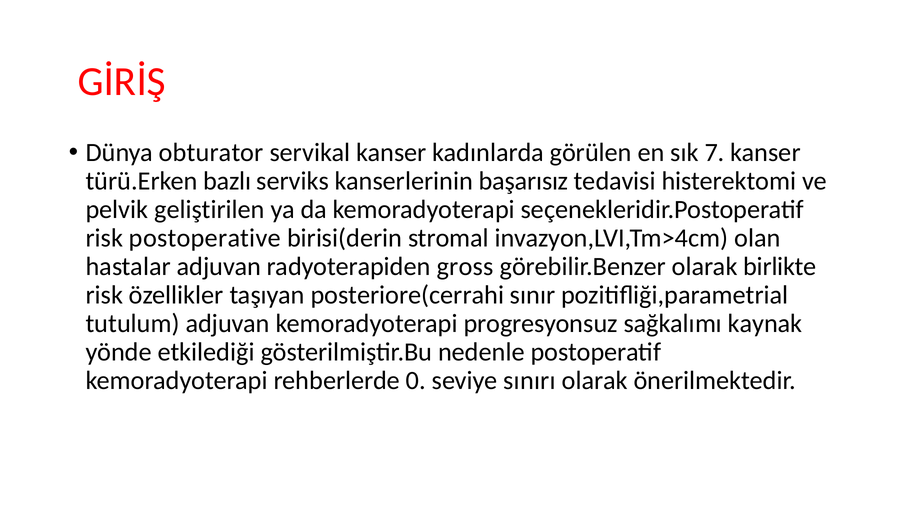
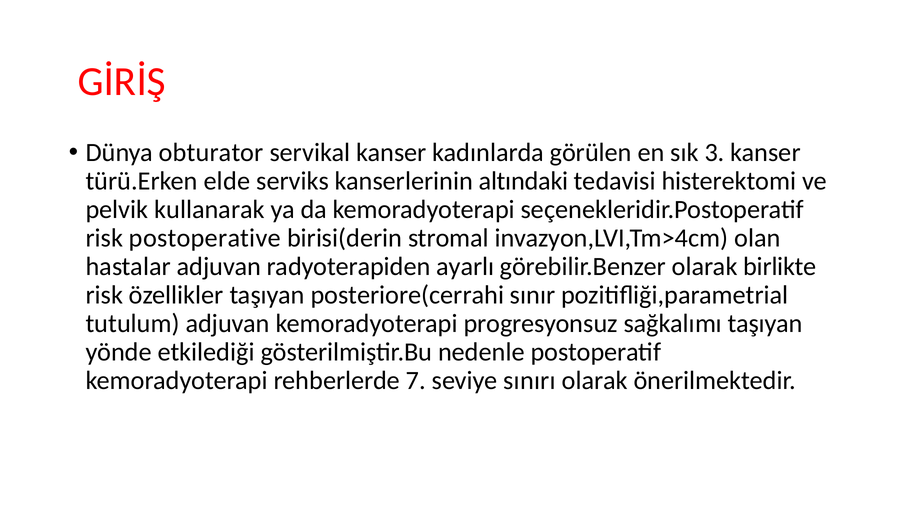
7: 7 -> 3
bazlı: bazlı -> elde
başarısız: başarısız -> altındaki
geliştirilen: geliştirilen -> kullanarak
gross: gross -> ayarlı
sağkalımı kaynak: kaynak -> taşıyan
0: 0 -> 7
